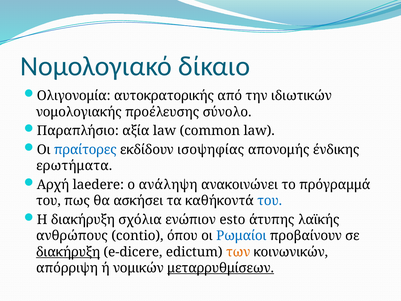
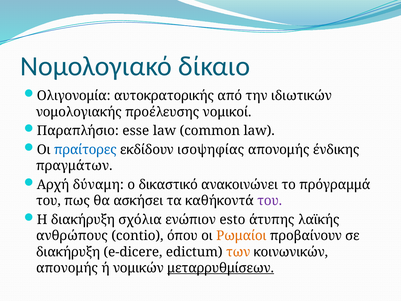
σύνολο: σύνολο -> νομικοί
αξία: αξία -> esse
ερωτήματα: ερωτήματα -> πραγμάτων
laedere: laedere -> δύναμη
ανάληψη: ανάληψη -> δικαστικό
του at (270, 201) colour: blue -> purple
Ρωμαίοι colour: blue -> orange
διακήρυξη at (68, 252) underline: present -> none
απόρριψη at (67, 268): απόρριψη -> απονομής
